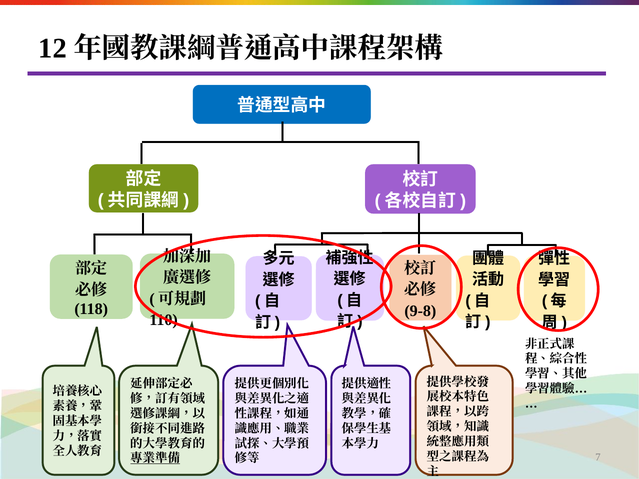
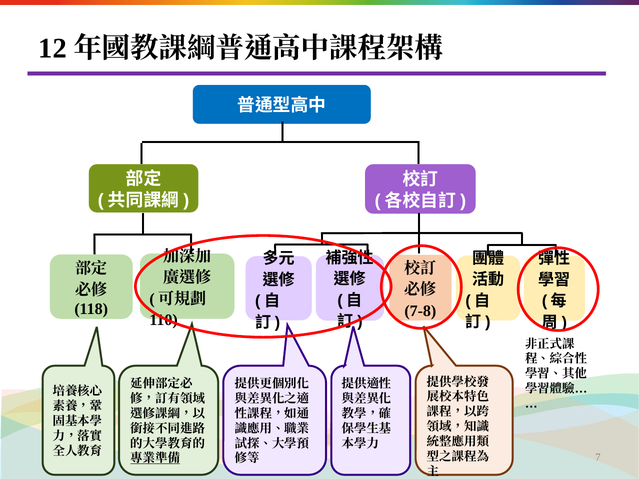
9-8: 9-8 -> 7-8
